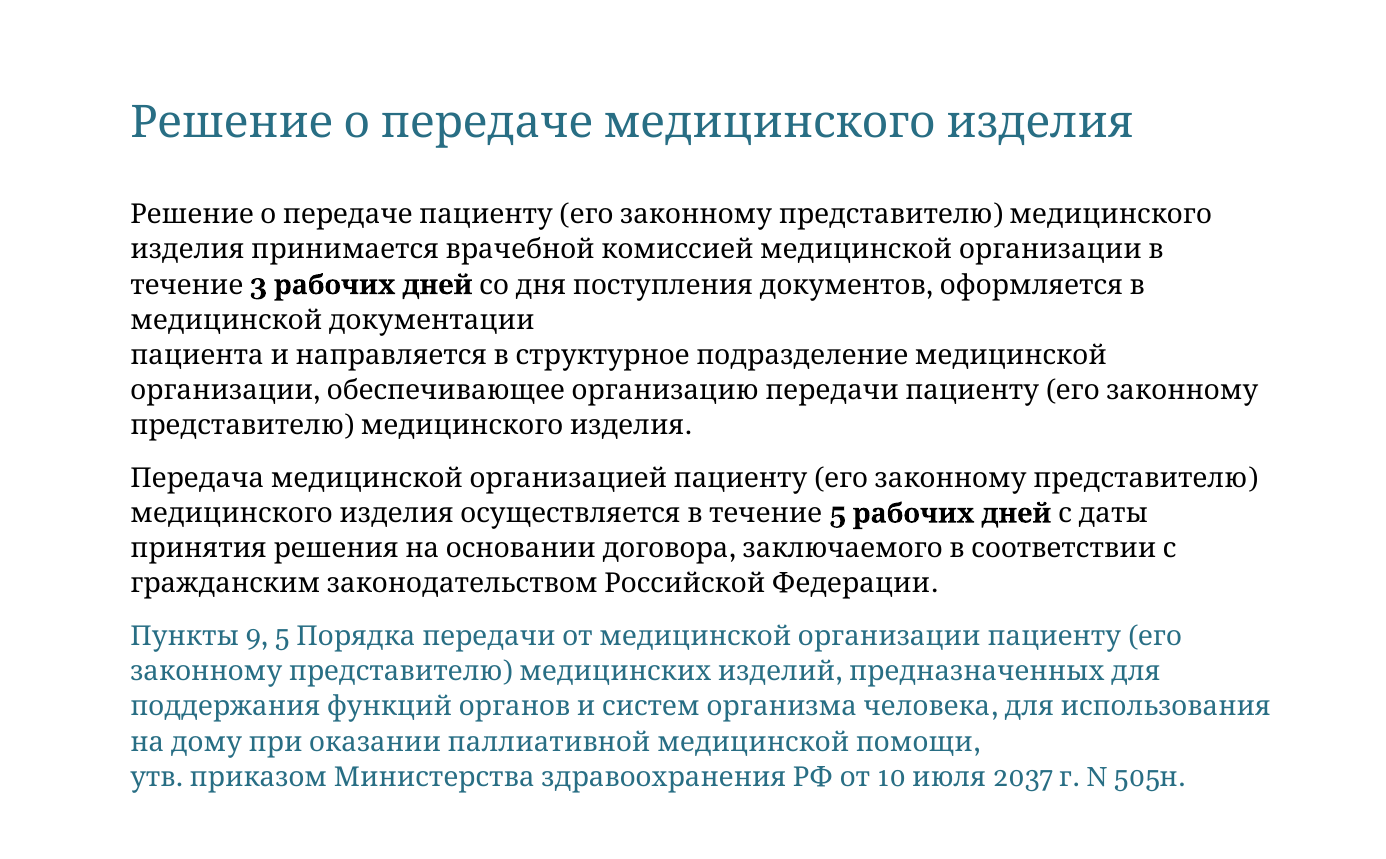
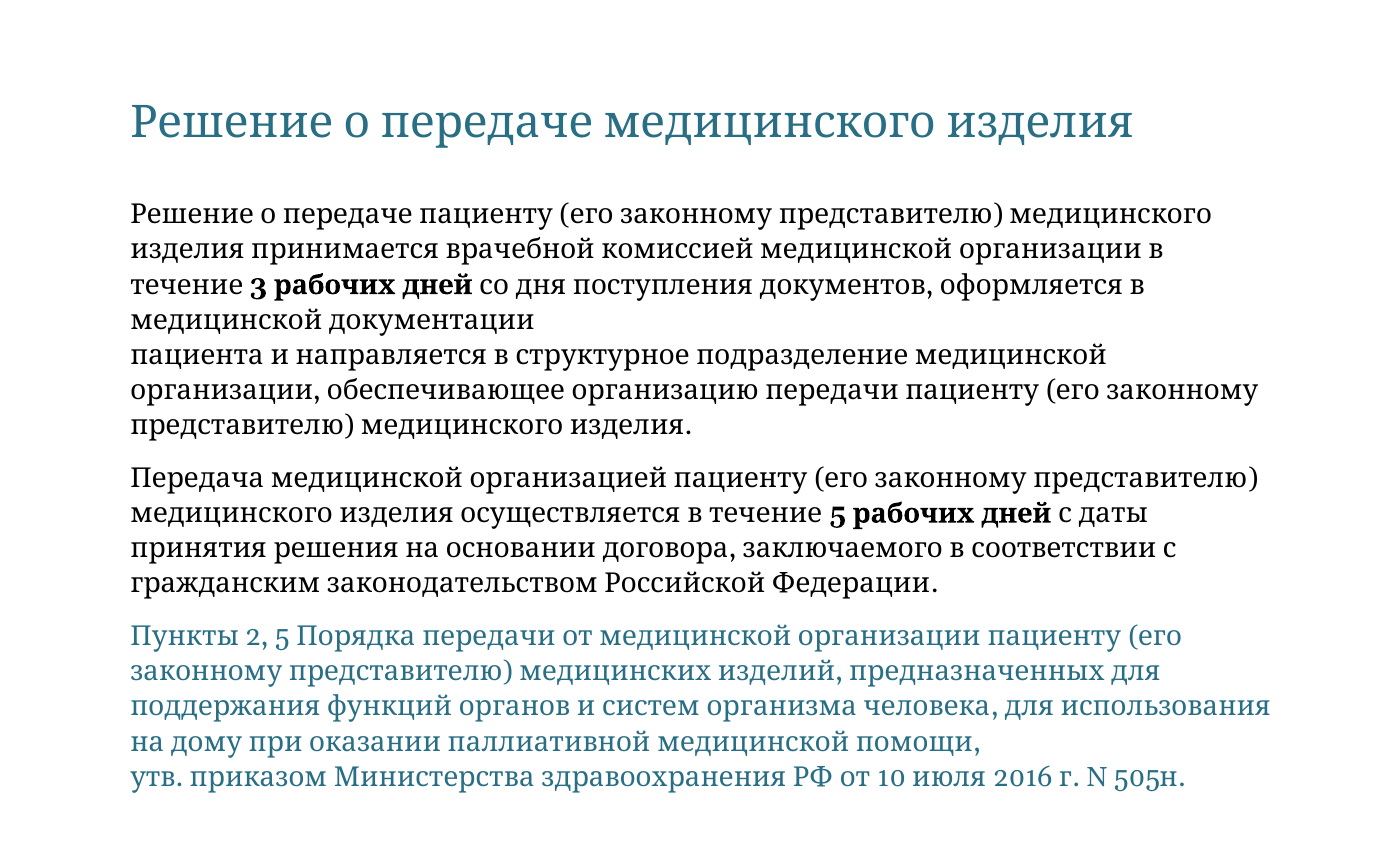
9: 9 -> 2
2037: 2037 -> 2016
